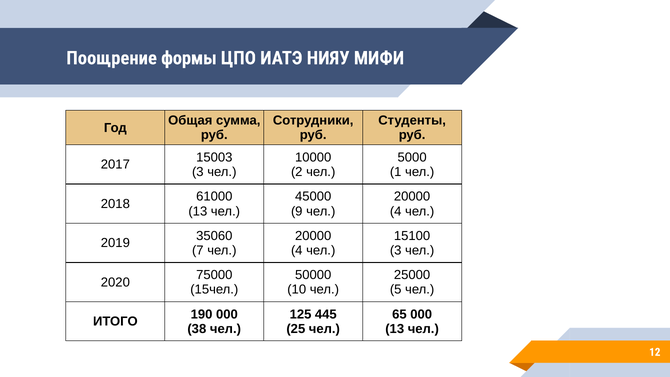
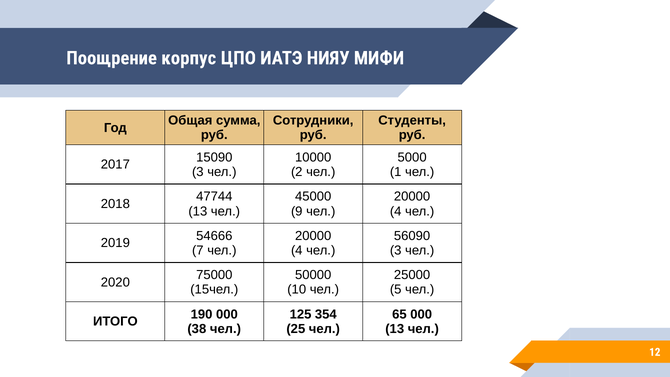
формы: формы -> корпус
15003: 15003 -> 15090
61000: 61000 -> 47744
35060: 35060 -> 54666
15100: 15100 -> 56090
445: 445 -> 354
